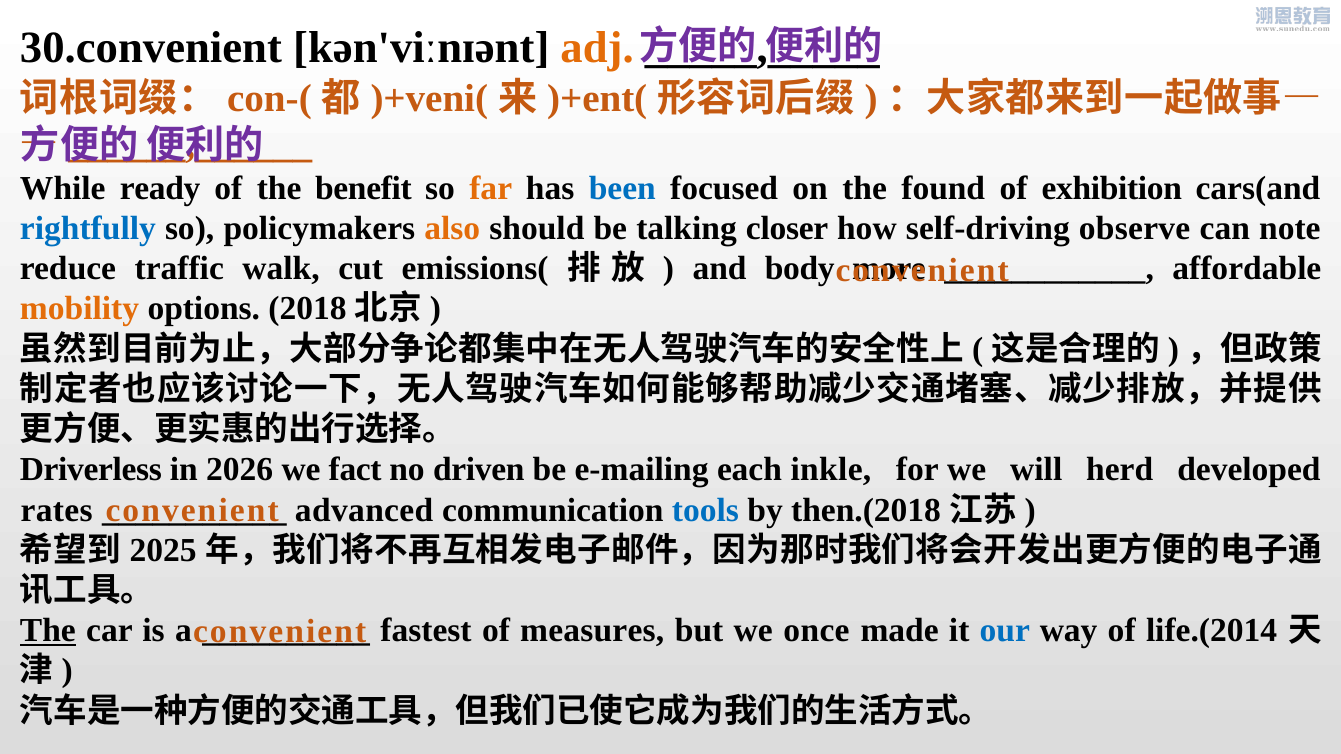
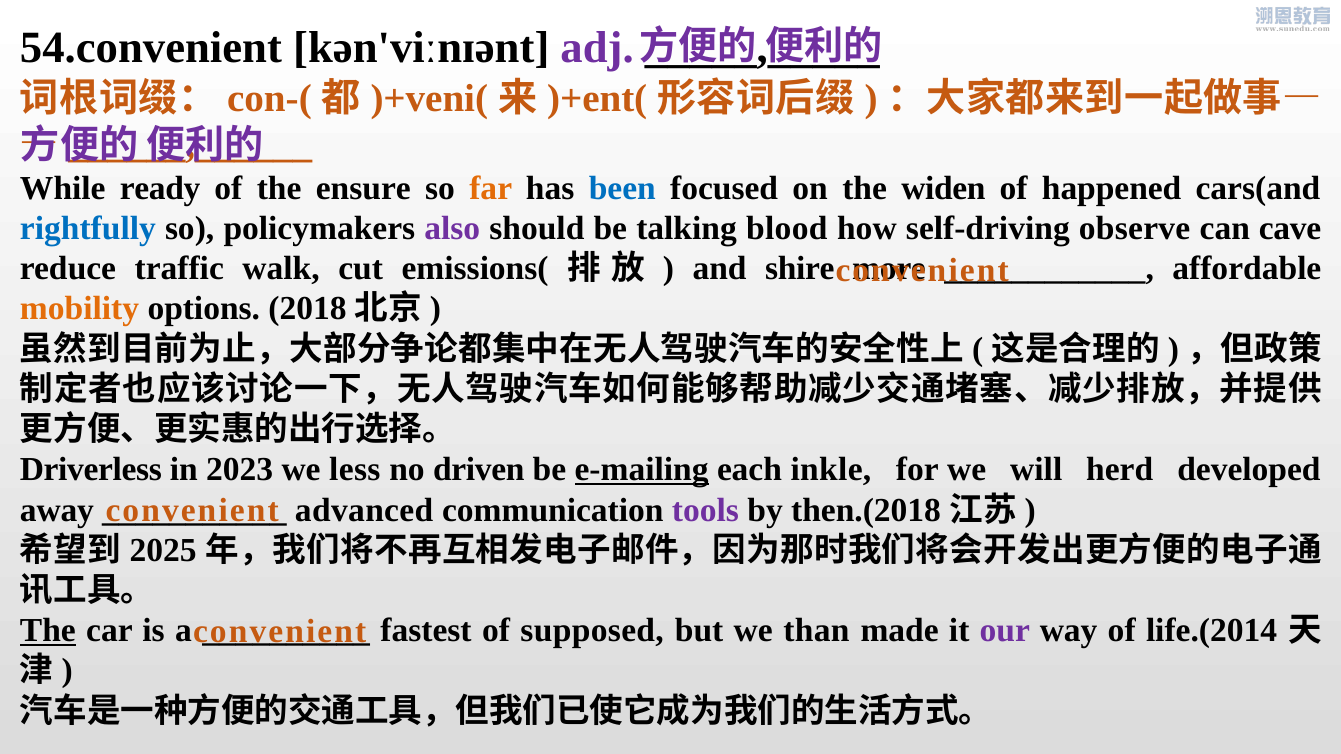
30.convenient: 30.convenient -> 54.convenient
adj colour: orange -> purple
benefit: benefit -> ensure
found: found -> widen
exhibition: exhibition -> happened
also colour: orange -> purple
closer: closer -> blood
note: note -> cave
body: body -> shire
2026: 2026 -> 2023
fact: fact -> less
e-mailing underline: none -> present
rates: rates -> away
tools colour: blue -> purple
measures: measures -> supposed
once: once -> than
our colour: blue -> purple
